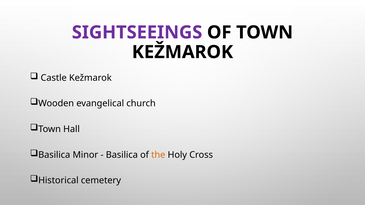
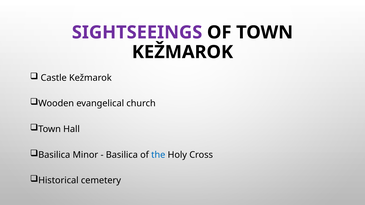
the colour: orange -> blue
